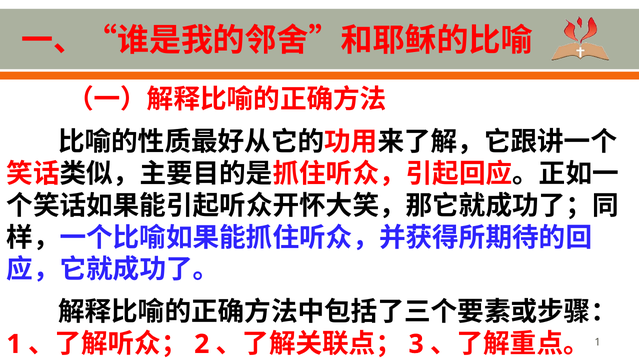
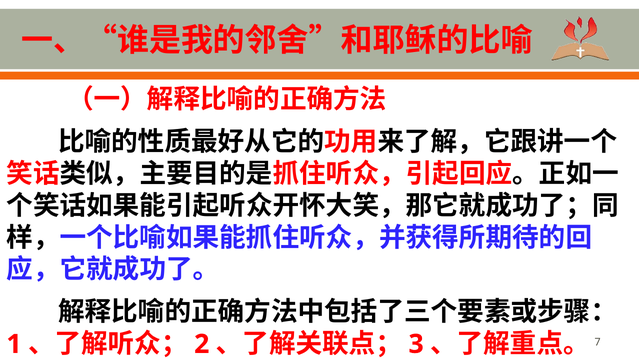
1 at (598, 343): 1 -> 7
